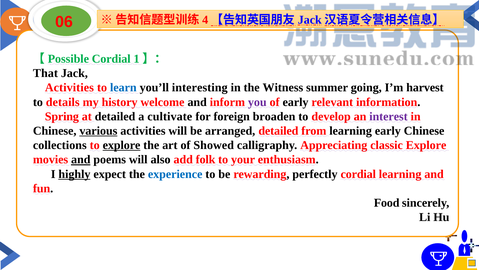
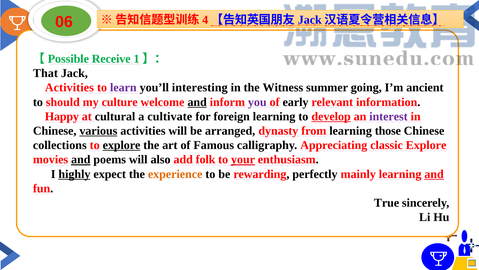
【Possible Cordial: Cordial -> Receive
learn colour: blue -> purple
harvest: harvest -> ancient
details: details -> should
history: history -> culture
and at (197, 102) underline: none -> present
Spring: Spring -> Happy
at detailed: detailed -> cultural
foreign broaden: broaden -> learning
develop underline: none -> present
arranged detailed: detailed -> dynasty
learning early: early -> those
Showed: Showed -> Famous
your underline: none -> present
experience colour: blue -> orange
perfectly cordial: cordial -> mainly
and at (434, 174) underline: none -> present
Food: Food -> True
